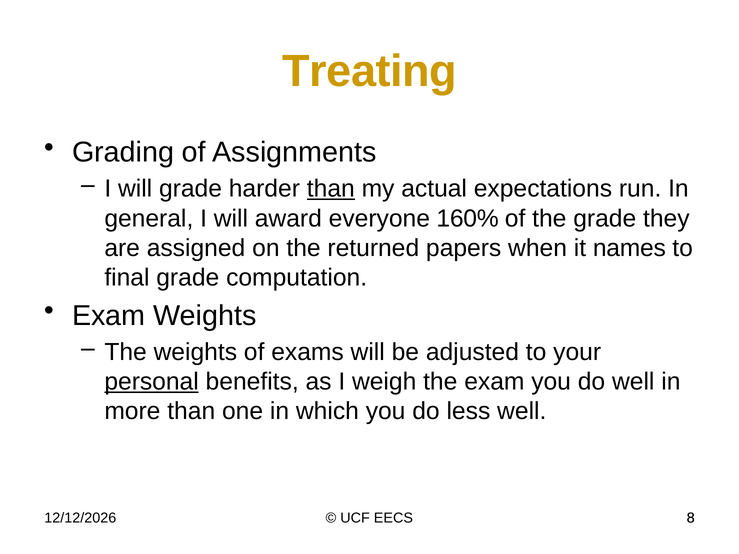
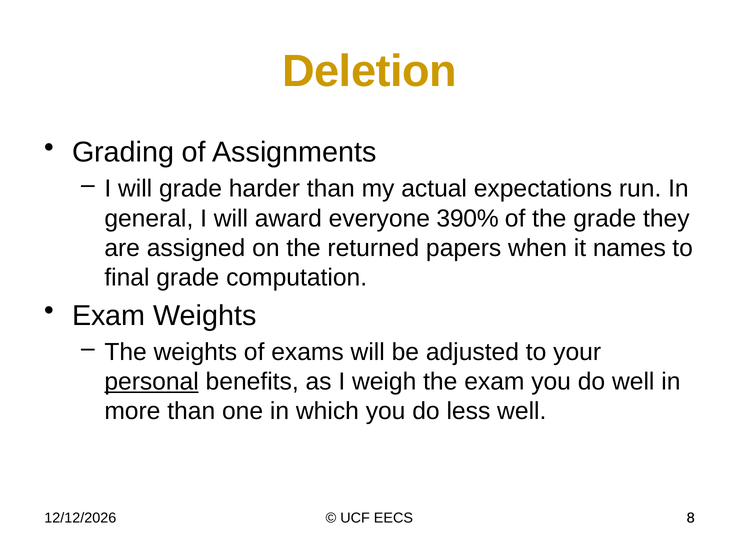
Treating: Treating -> Deletion
than at (331, 189) underline: present -> none
160%: 160% -> 390%
